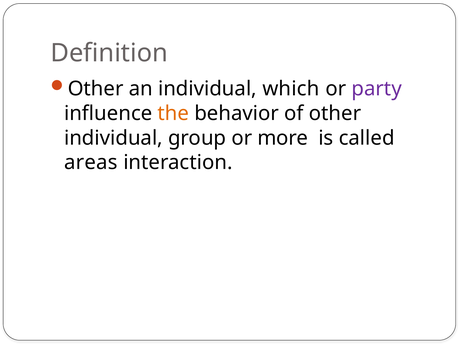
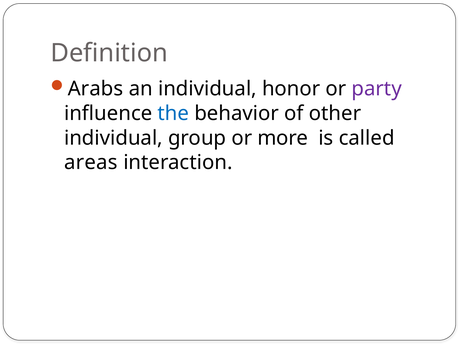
Other at (96, 89): Other -> Arabs
which: which -> honor
the colour: orange -> blue
